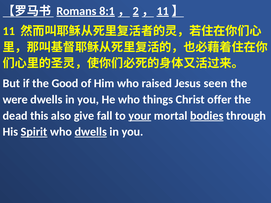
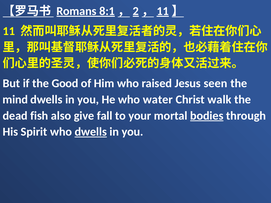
were: were -> mind
things: things -> water
offer: offer -> walk
this: this -> fish
your underline: present -> none
Spirit underline: present -> none
